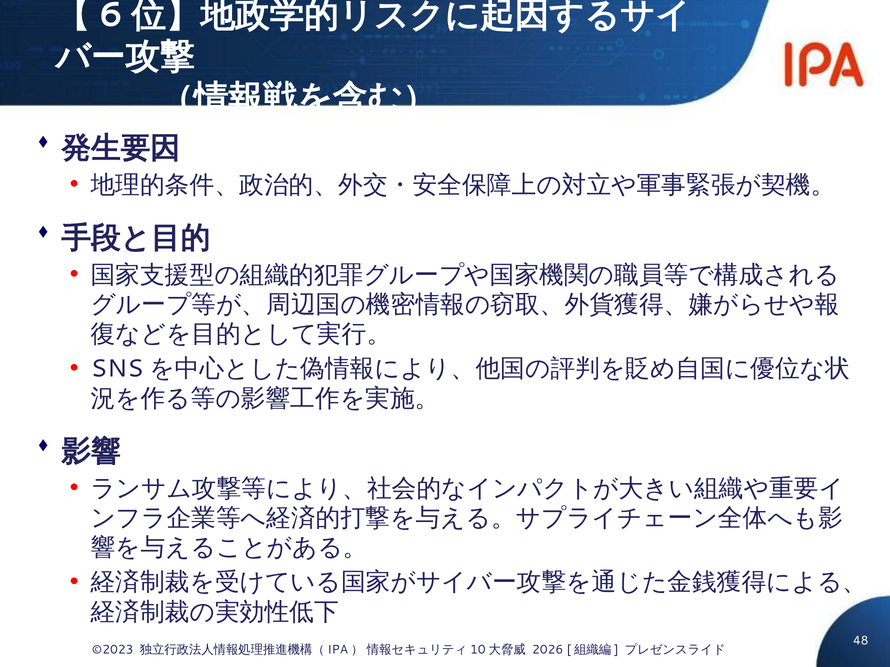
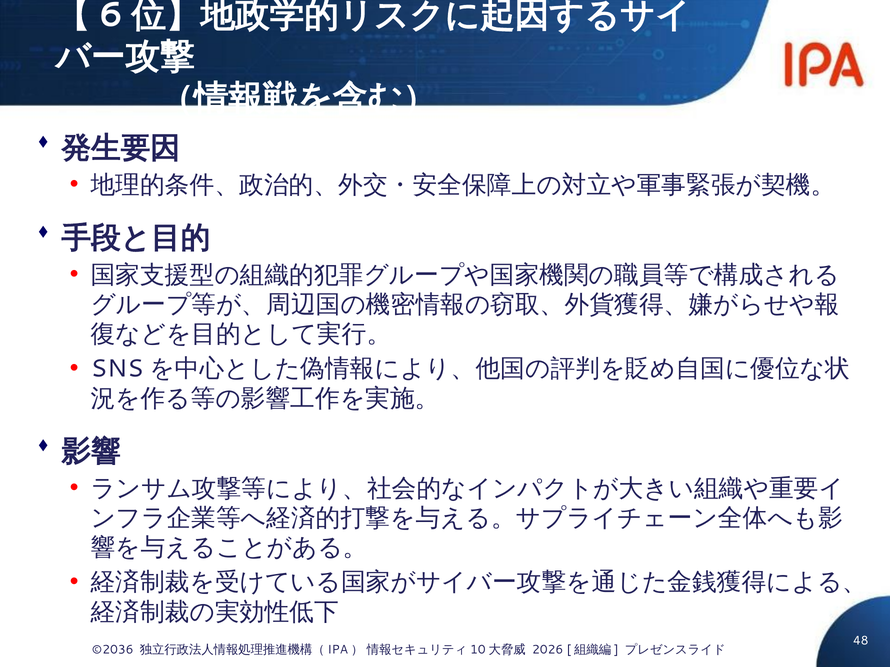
©2023: ©2023 -> ©2036
